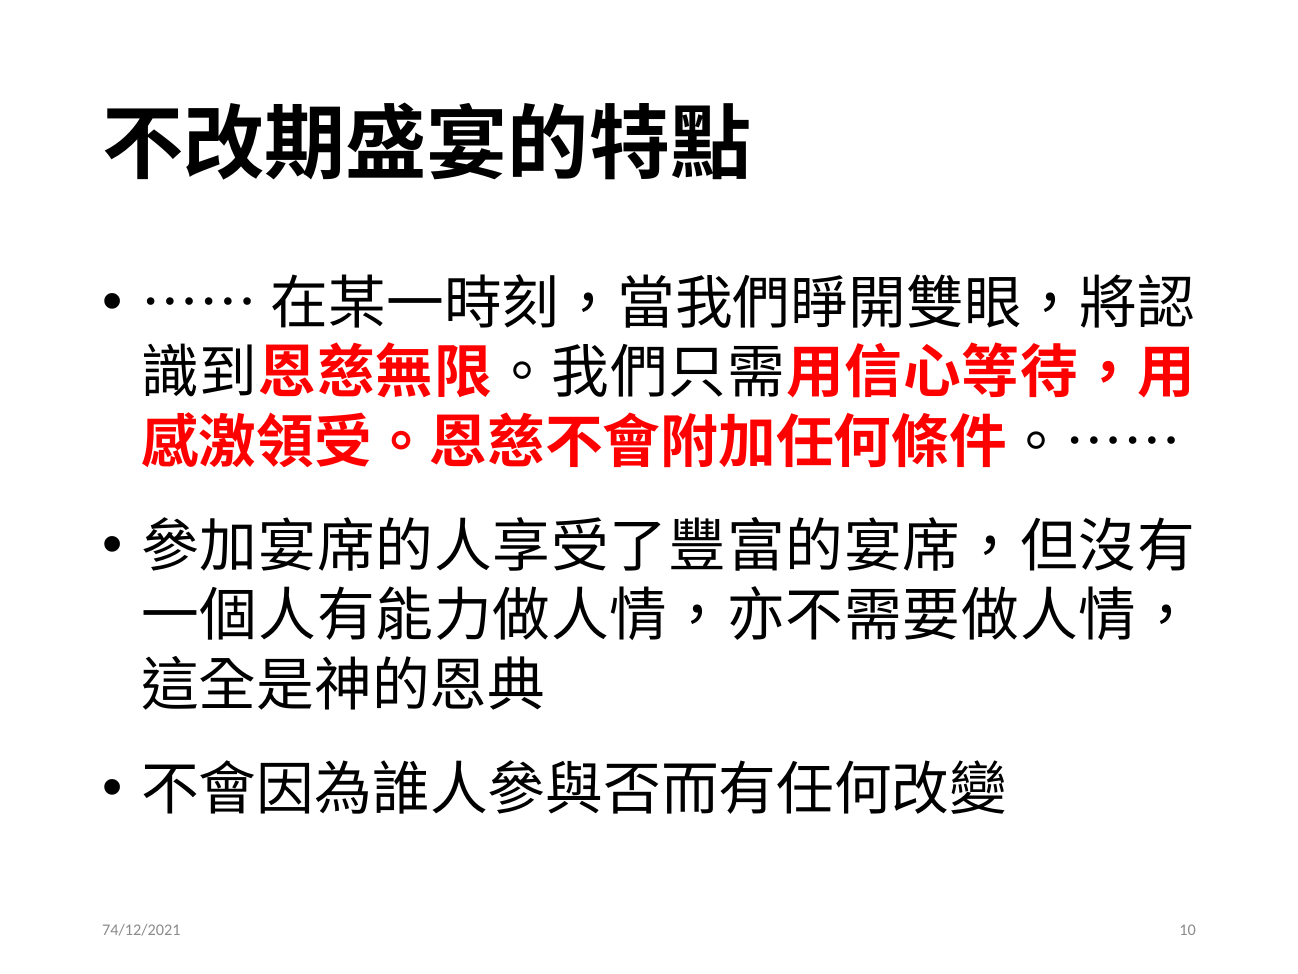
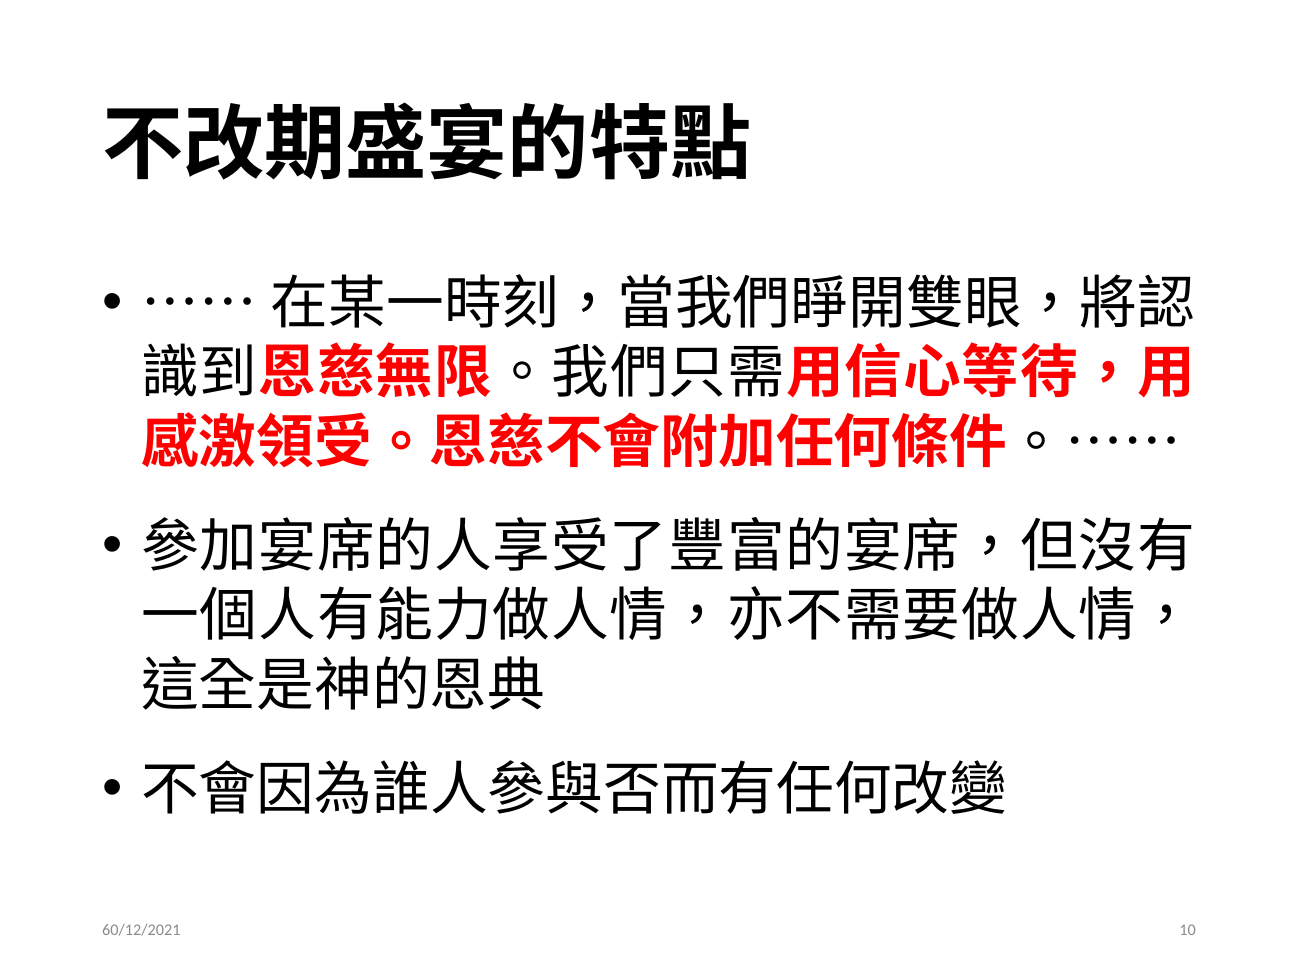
74/12/2021: 74/12/2021 -> 60/12/2021
